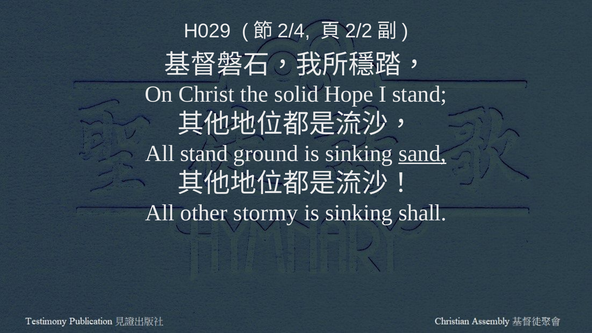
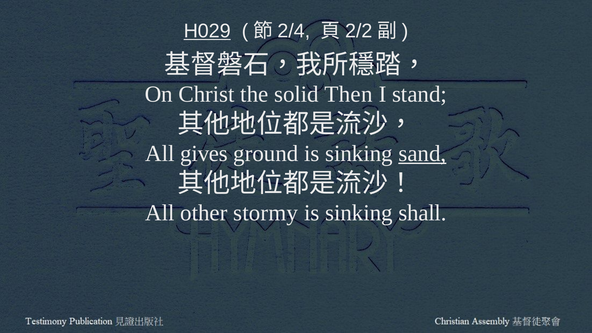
H029 underline: none -> present
Hope: Hope -> Then
All stand: stand -> gives
